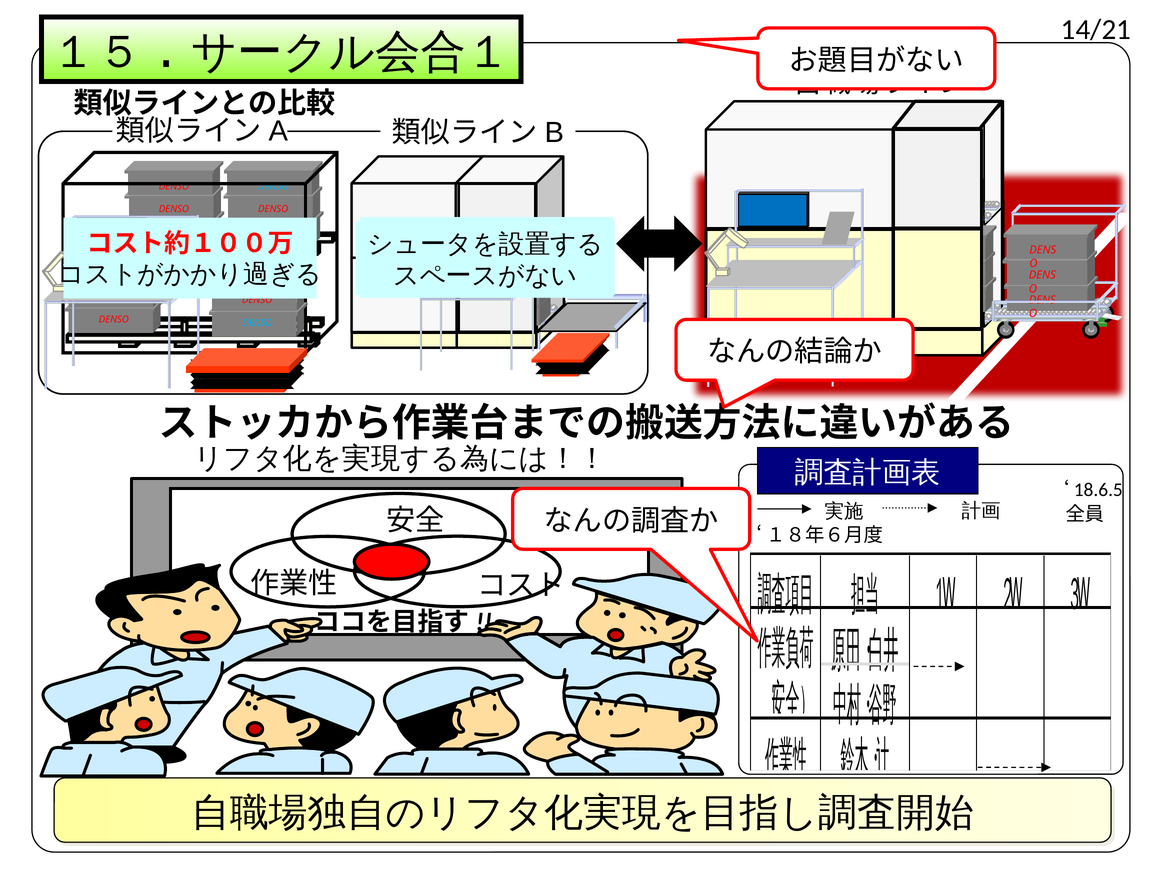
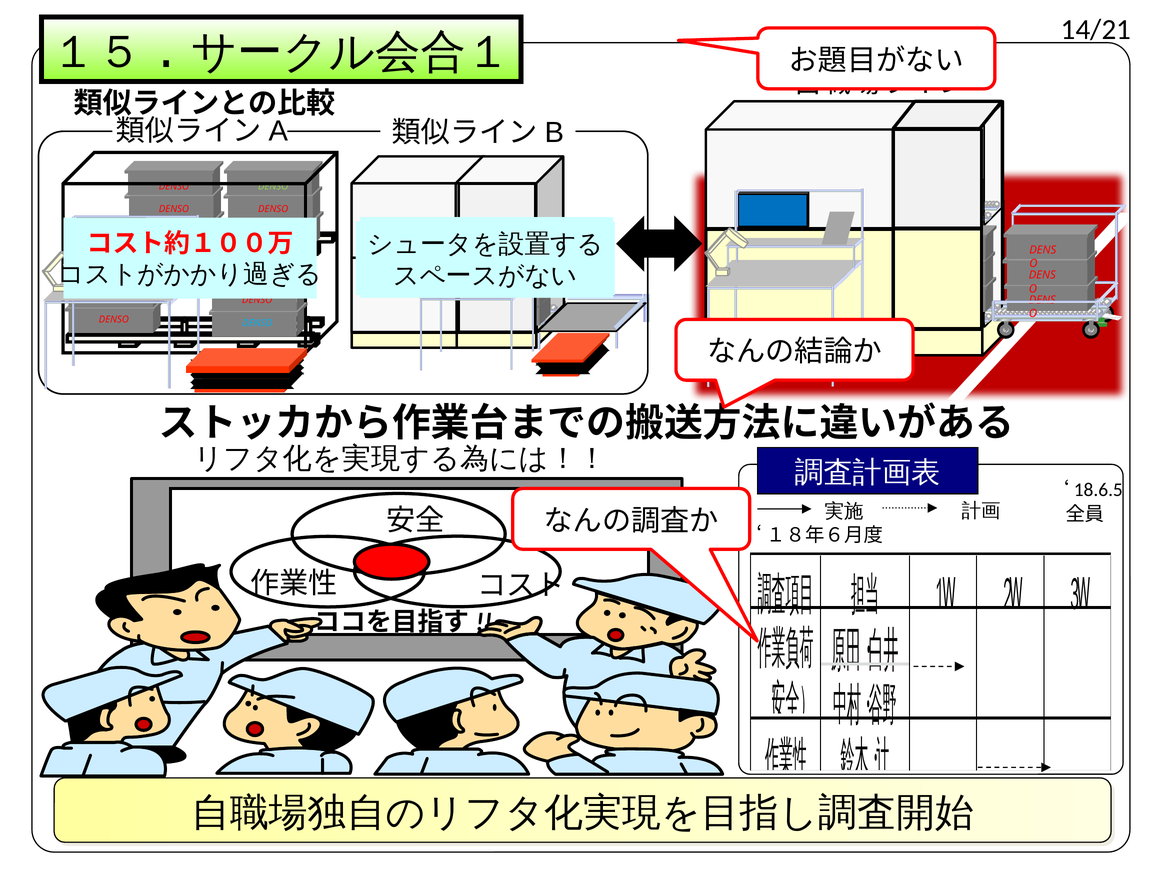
DENSO at (273, 187) colour: light blue -> light green
